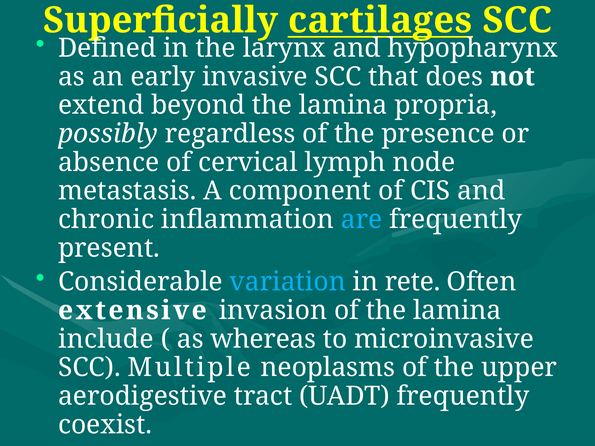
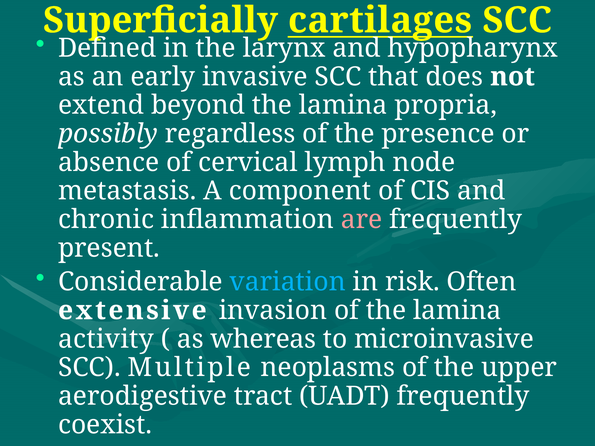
are colour: light blue -> pink
rete: rete -> risk
include: include -> activity
